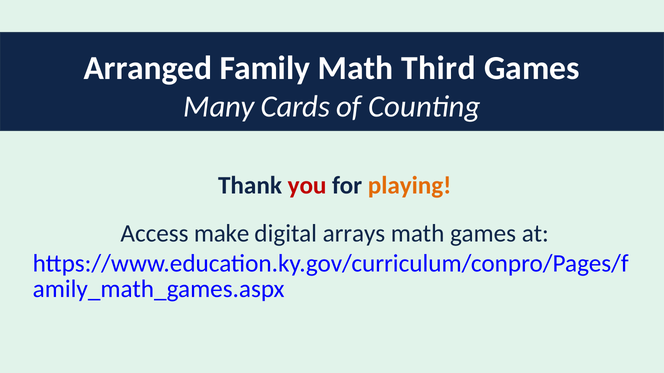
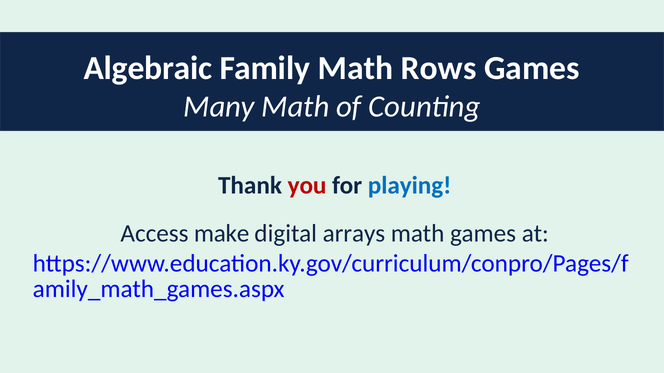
Arranged: Arranged -> Algebraic
Third: Third -> Rows
Many Cards: Cards -> Math
playing colour: orange -> blue
